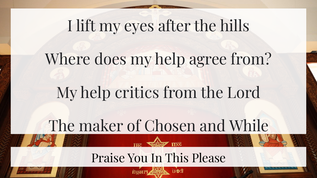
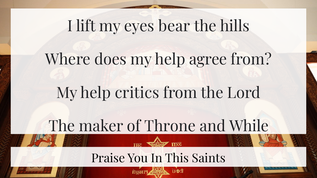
after: after -> bear
Chosen: Chosen -> Throne
Please: Please -> Saints
